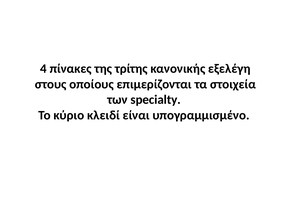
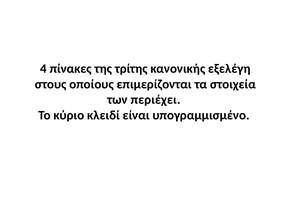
specialty: specialty -> περιέχει
